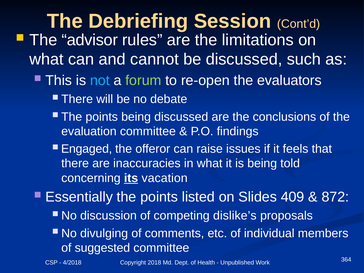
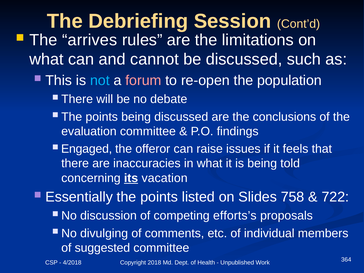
advisor: advisor -> arrives
forum colour: light green -> pink
evaluators: evaluators -> population
409: 409 -> 758
872: 872 -> 722
dislike’s: dislike’s -> efforts’s
